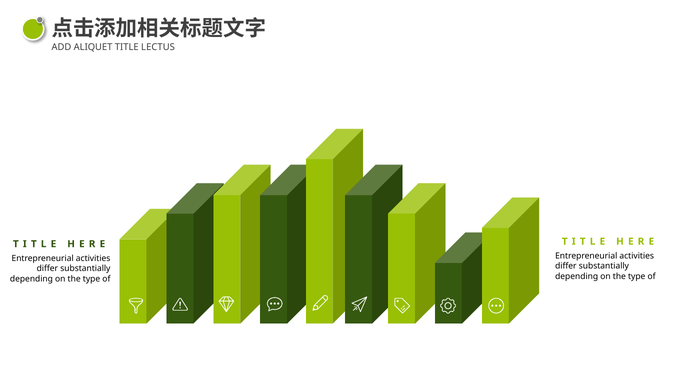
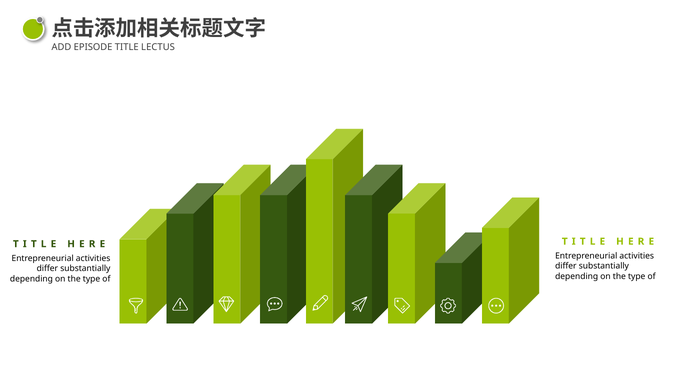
ALIQUET: ALIQUET -> EPISODE
